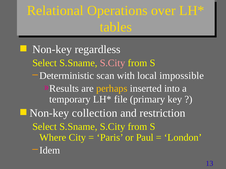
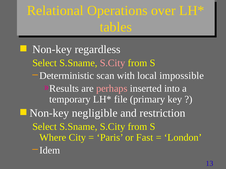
perhaps colour: yellow -> pink
collection: collection -> negligible
Paul: Paul -> Fast
